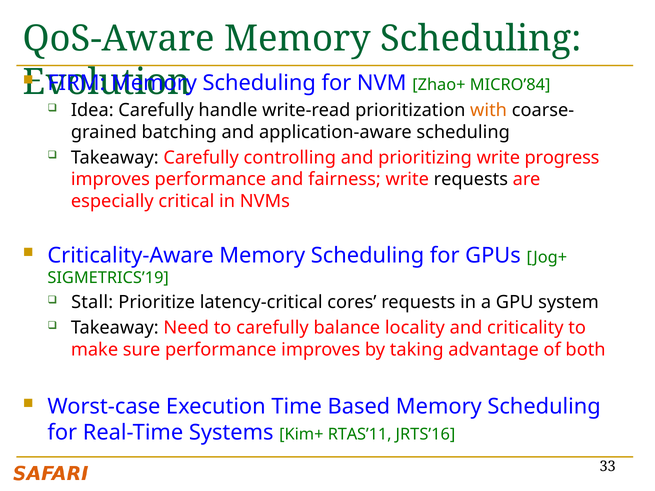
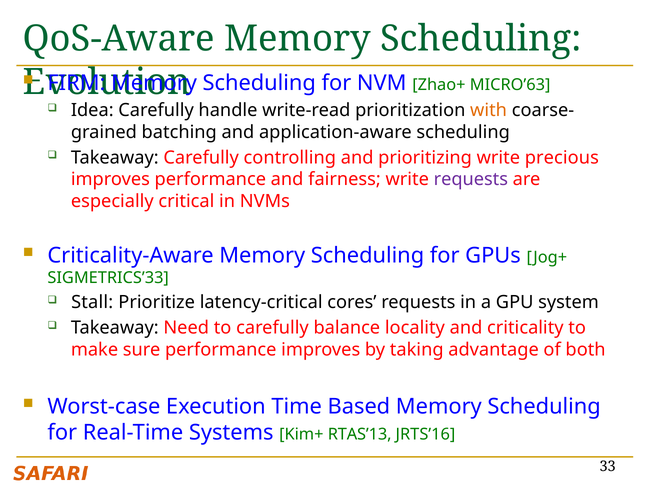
MICRO’84: MICRO’84 -> MICRO’63
progress: progress -> precious
requests at (471, 180) colour: black -> purple
SIGMETRICS’19: SIGMETRICS’19 -> SIGMETRICS’33
RTAS’11: RTAS’11 -> RTAS’13
